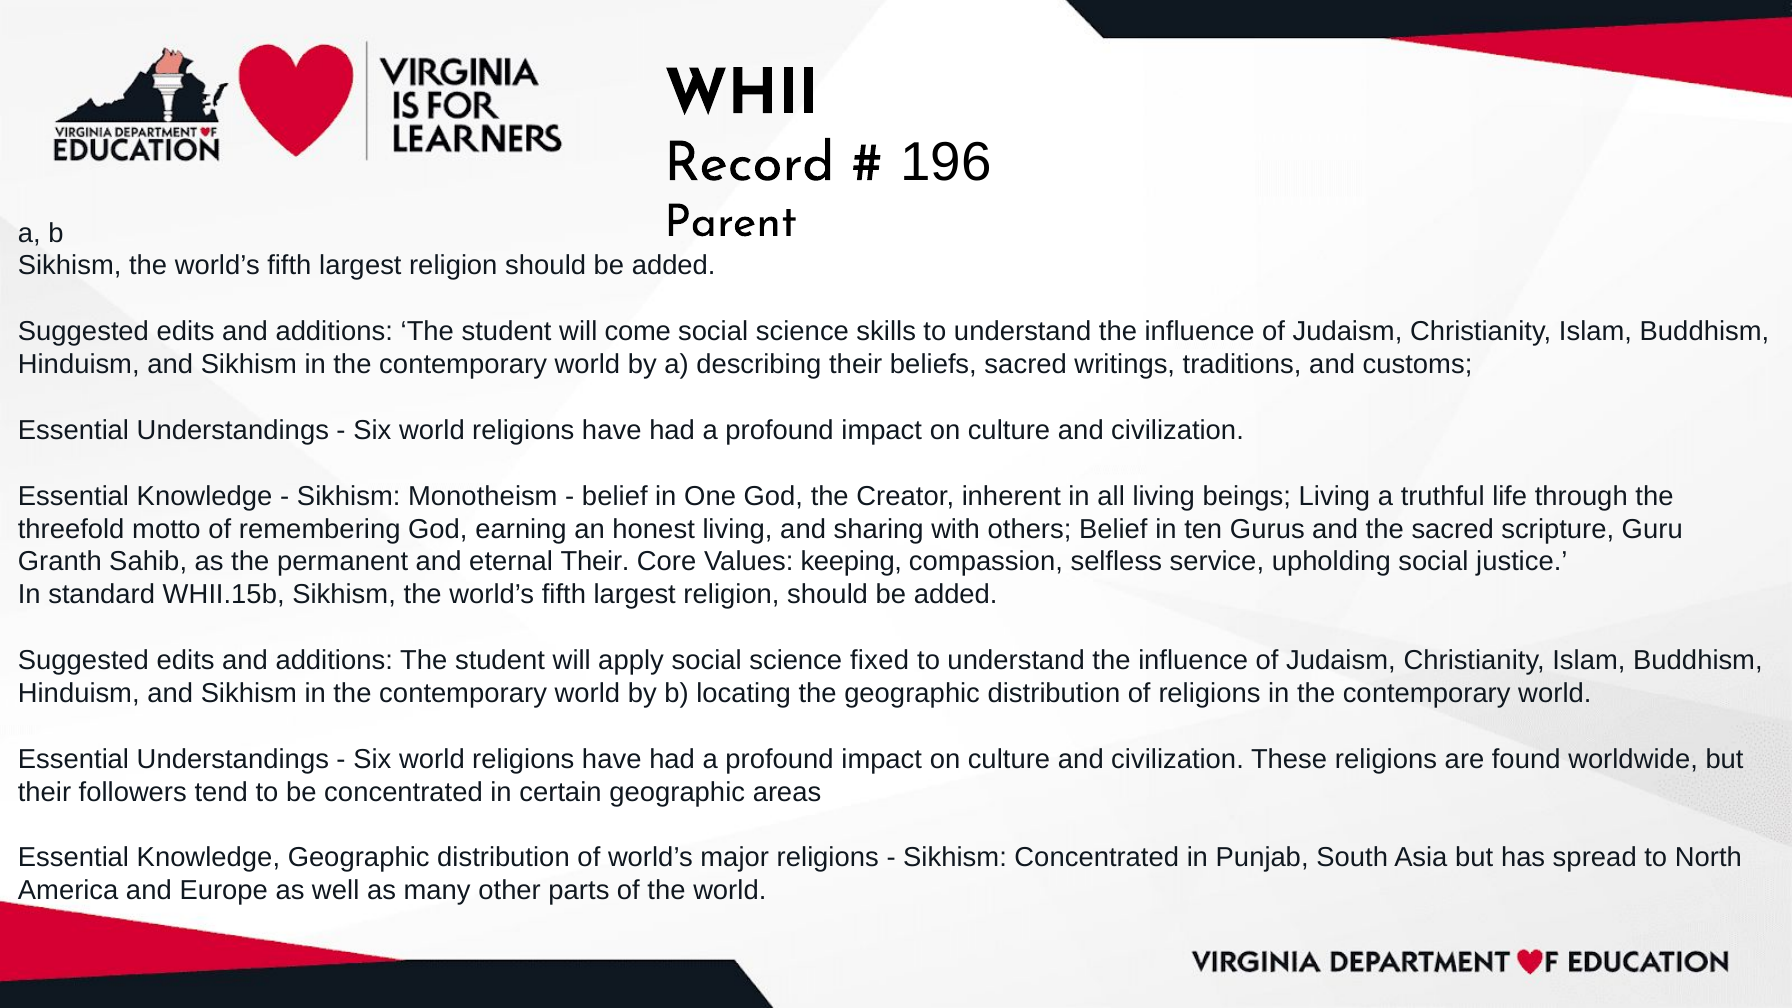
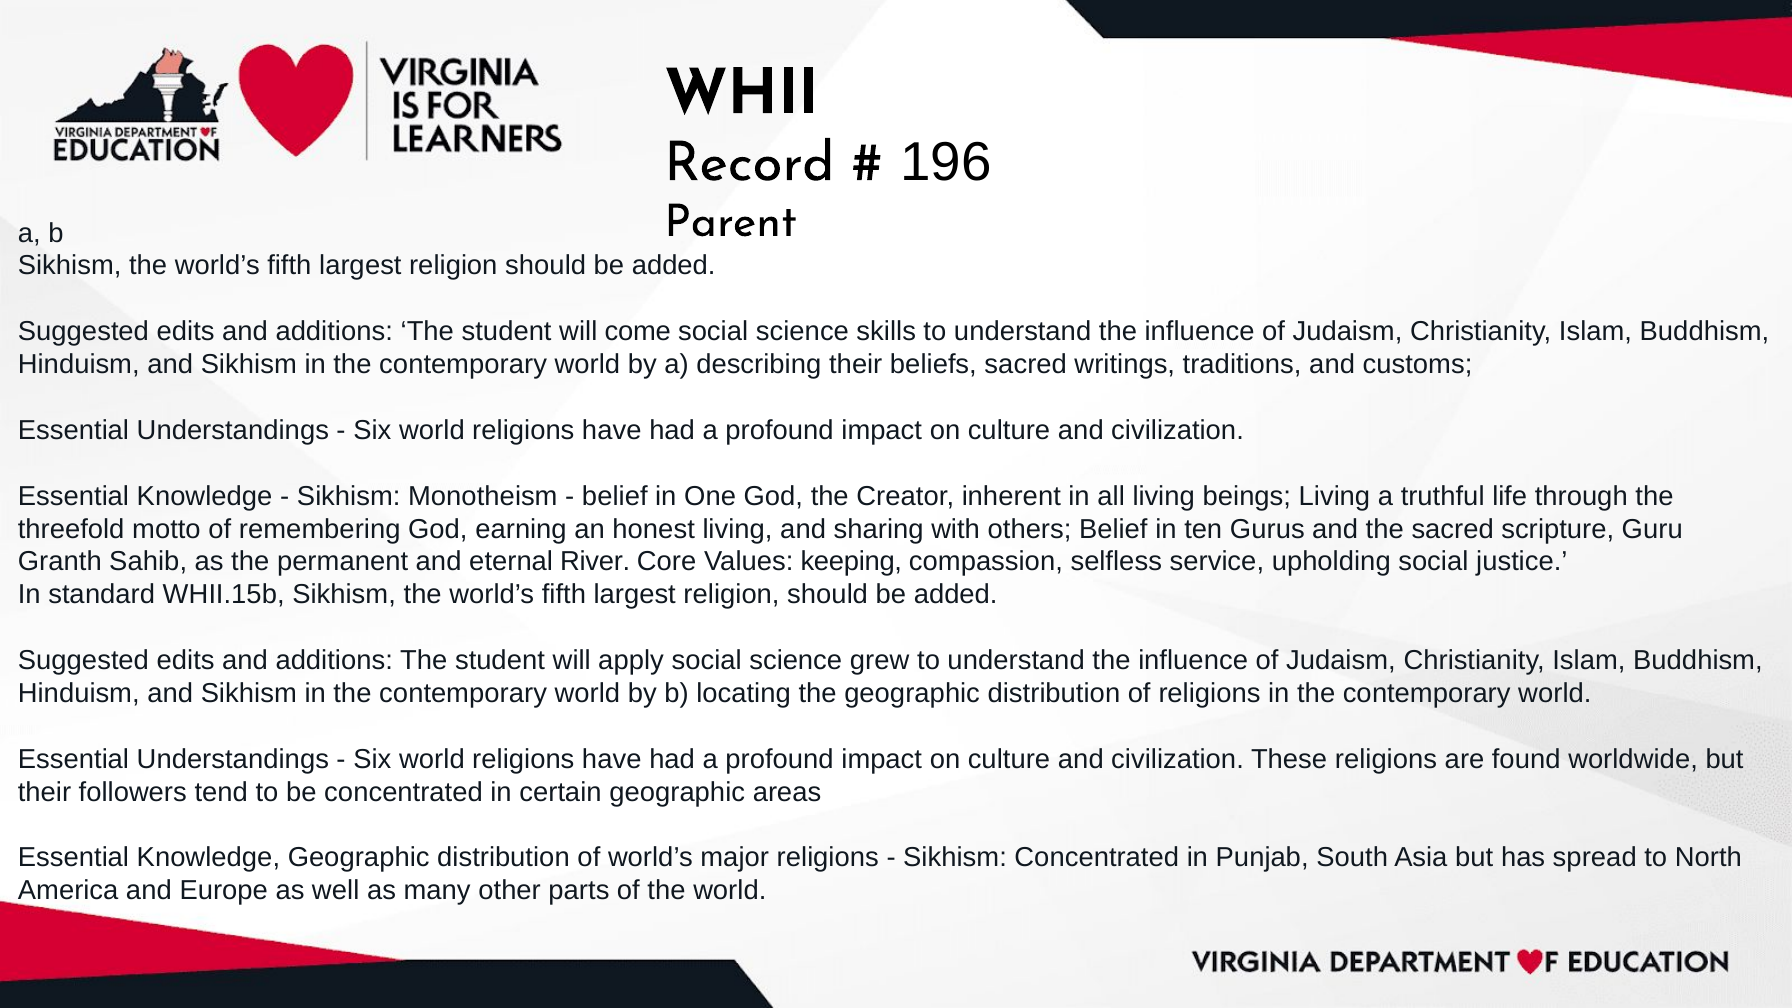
eternal Their: Their -> River
fixed: fixed -> grew
